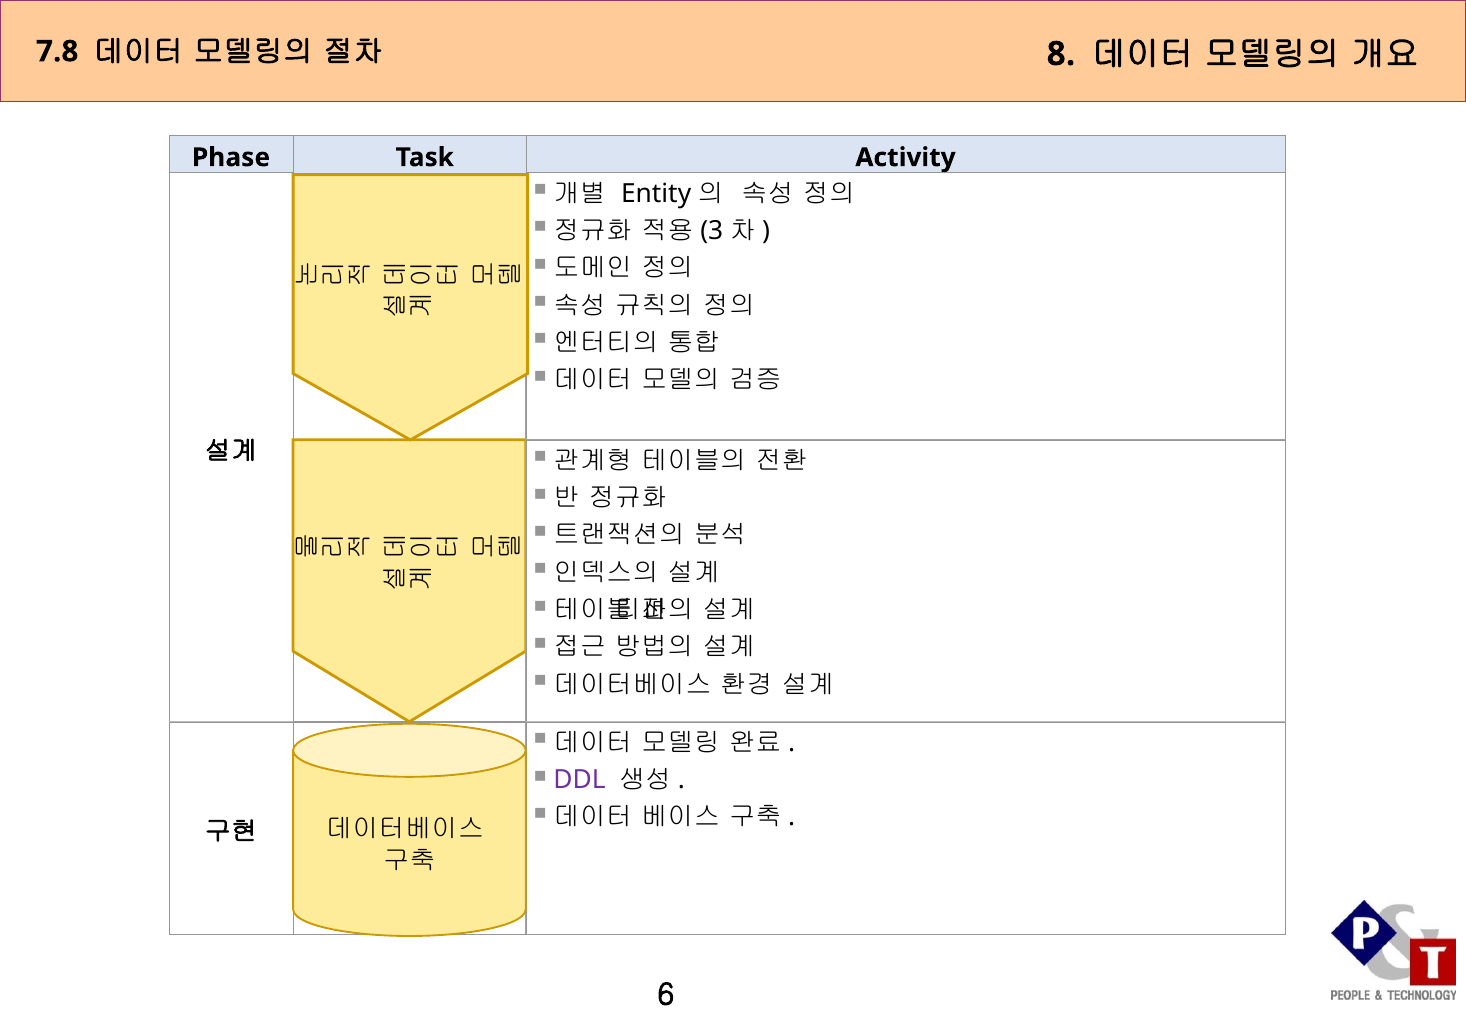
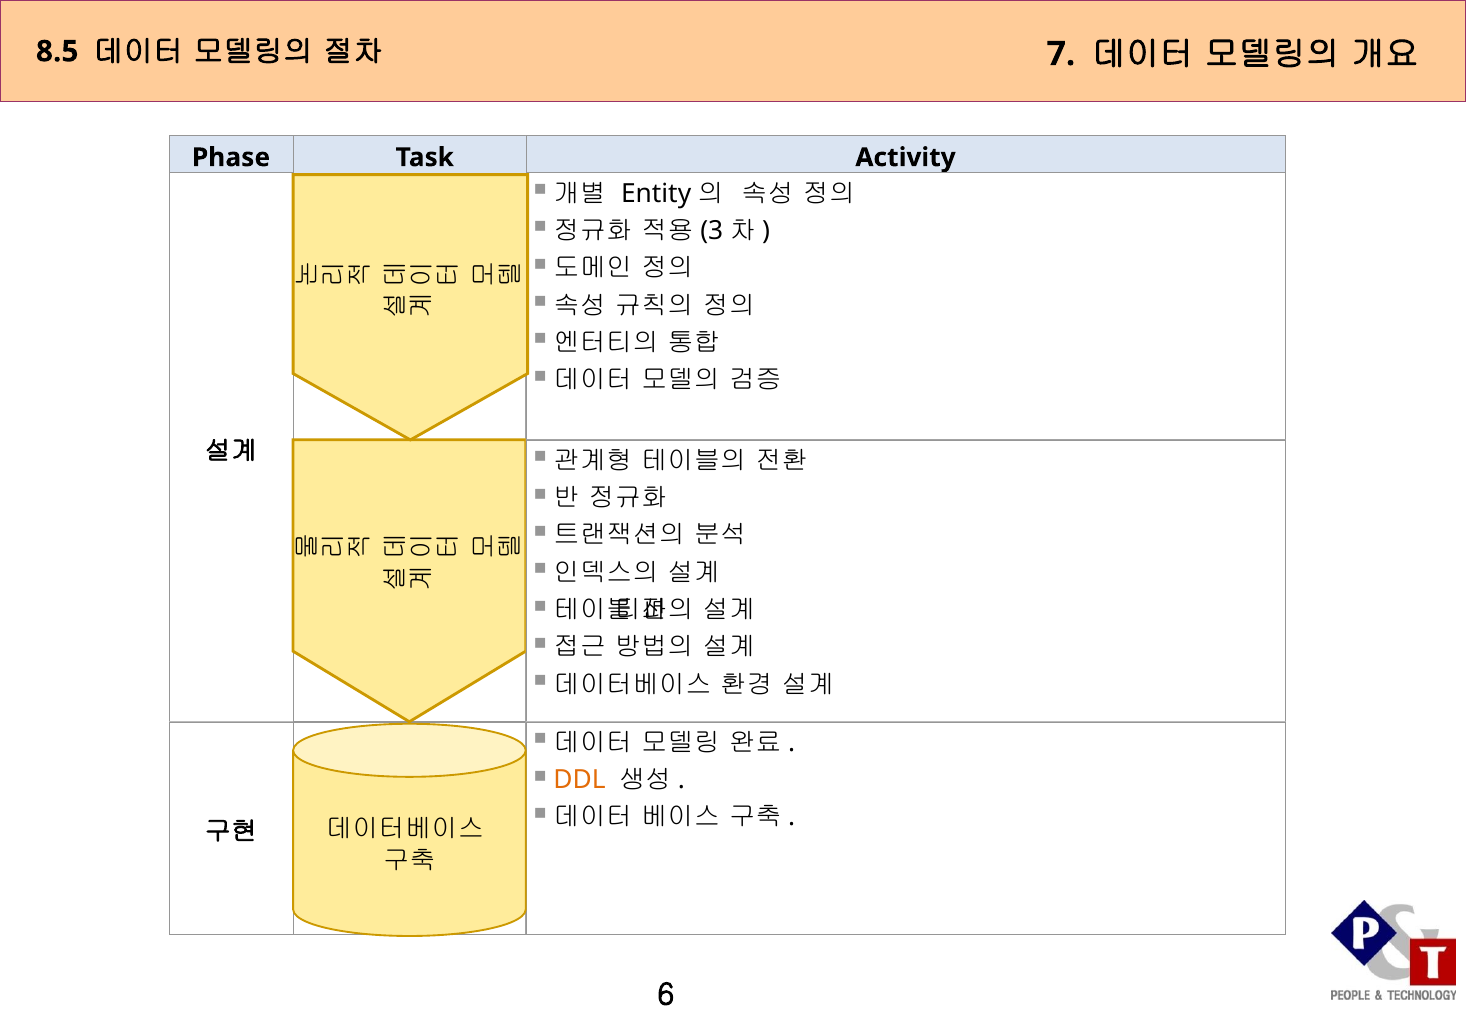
7.8: 7.8 -> 8.5
8: 8 -> 7
DDL colour: purple -> orange
